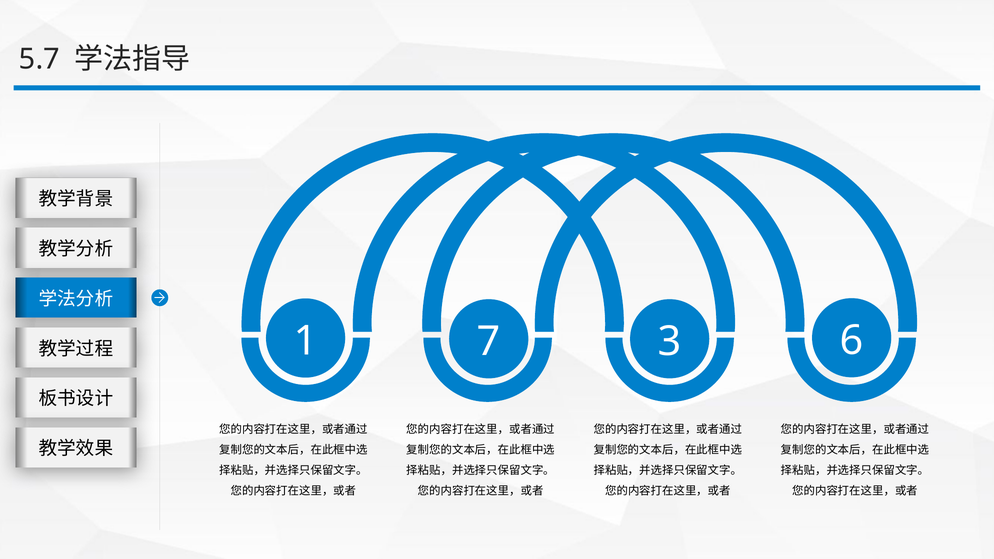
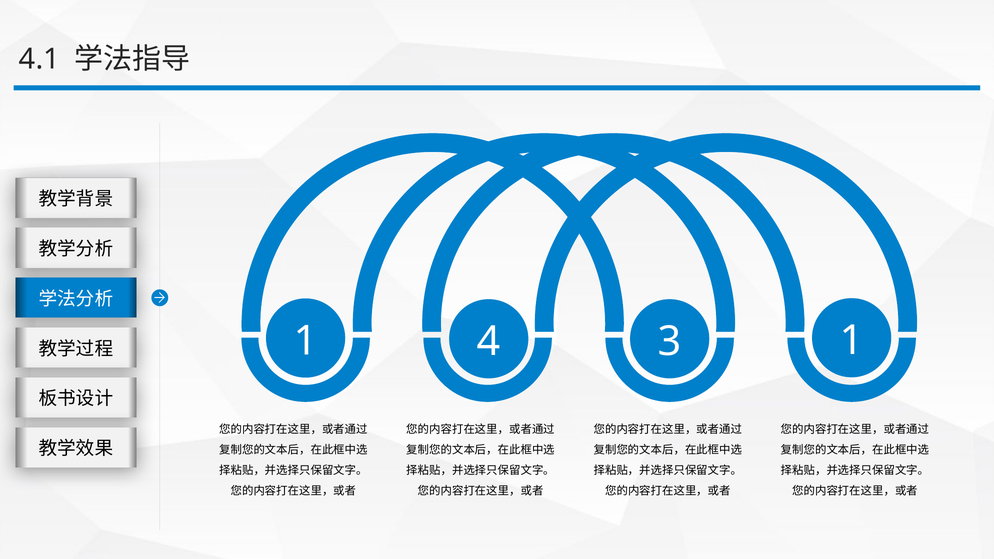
5.7: 5.7 -> 4.1
7: 7 -> 4
3 6: 6 -> 1
